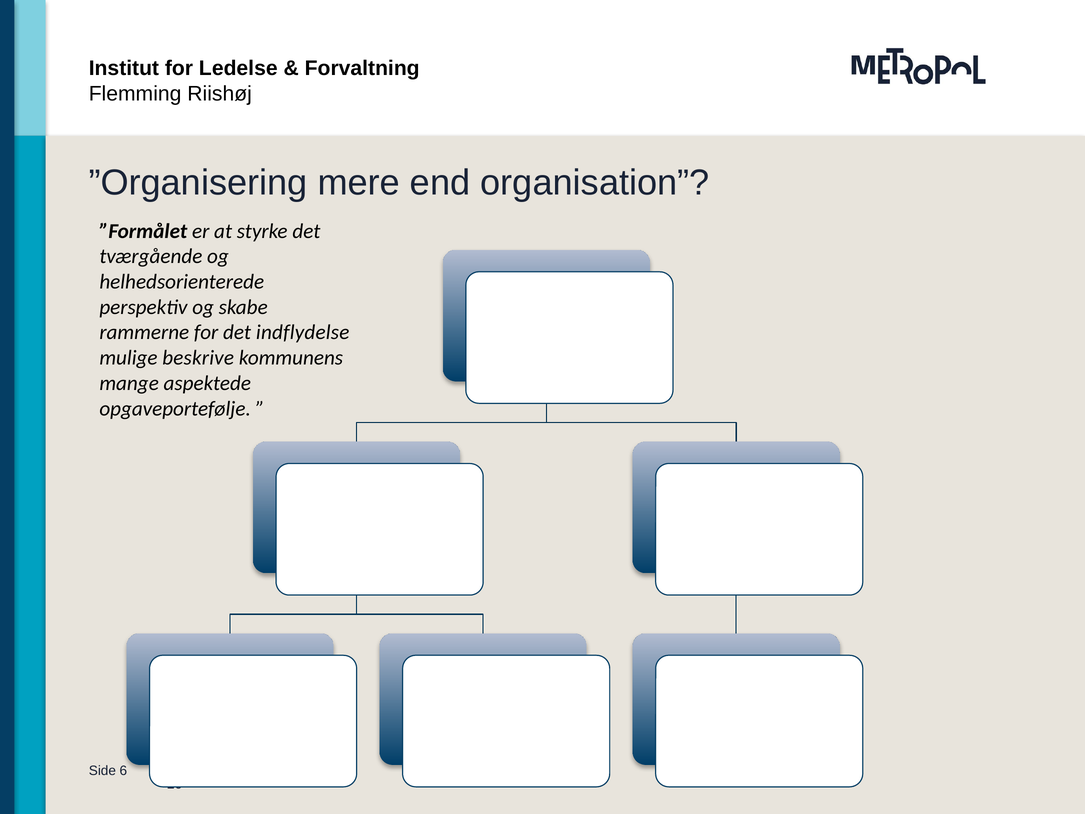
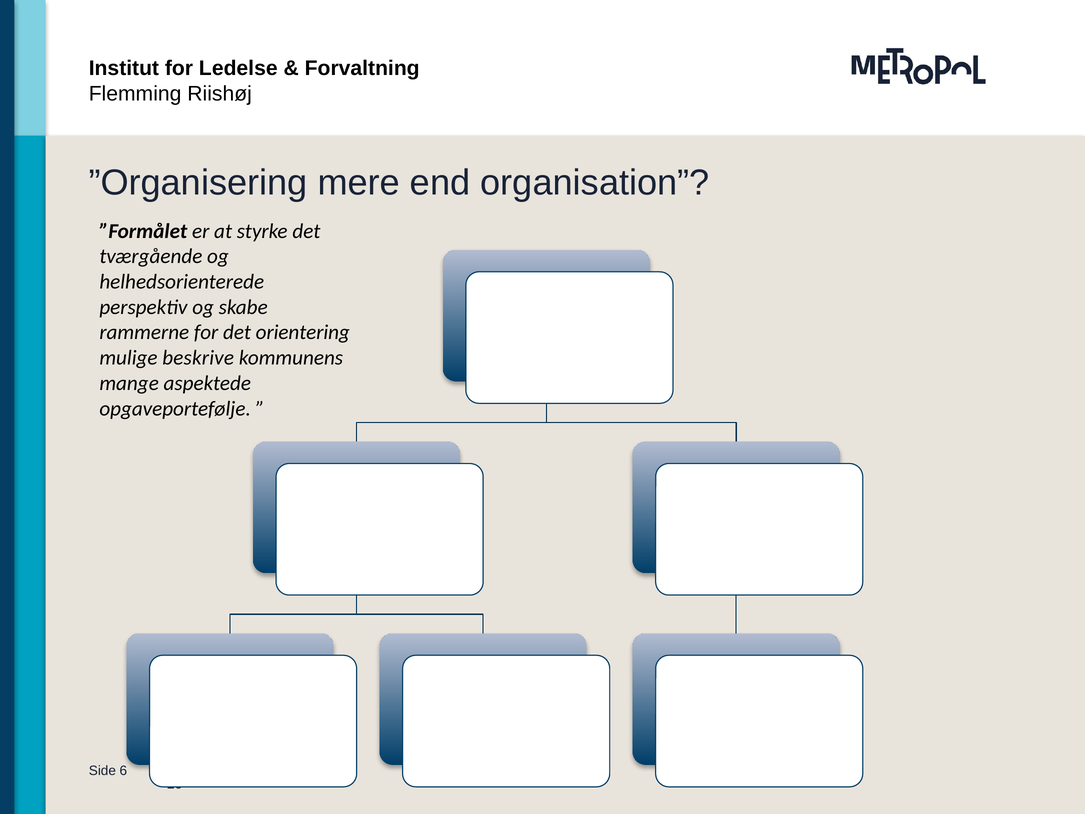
indflydelse: indflydelse -> orientering
